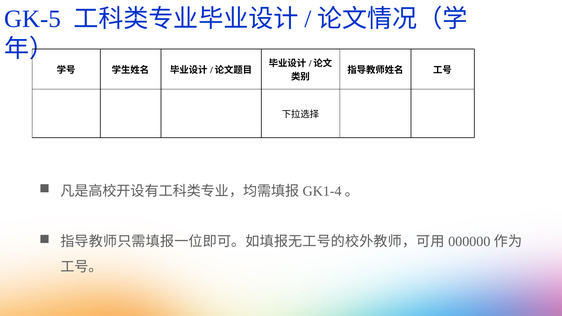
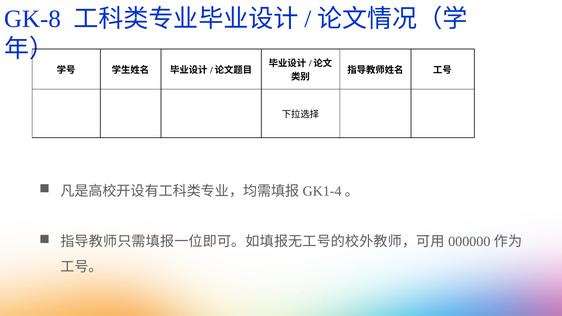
GK-5: GK-5 -> GK-8
